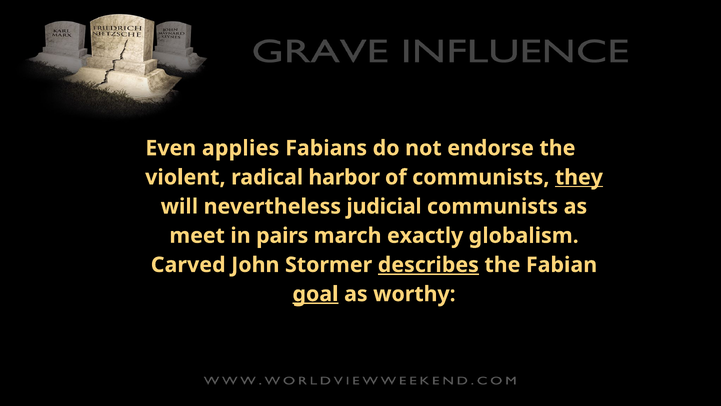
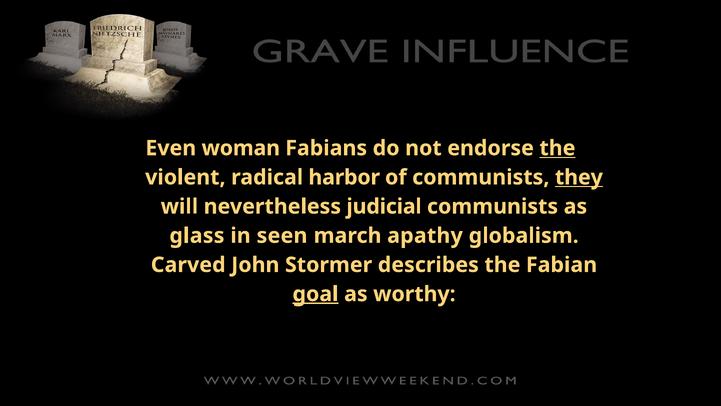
applies: applies -> woman
the at (557, 148) underline: none -> present
meet: meet -> glass
pairs: pairs -> seen
exactly: exactly -> apathy
describes underline: present -> none
